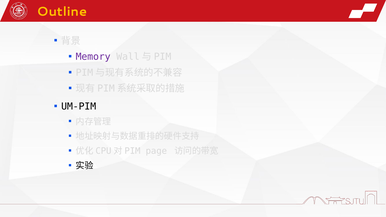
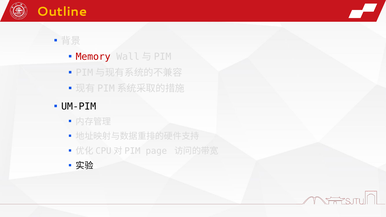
Memory colour: purple -> red
